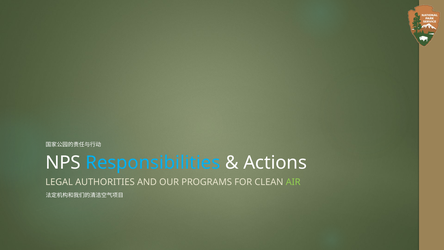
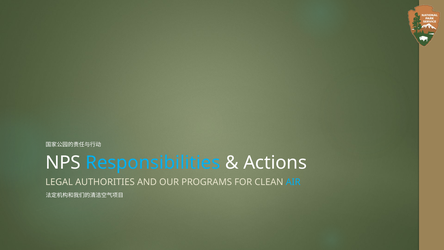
AIR colour: light green -> light blue
